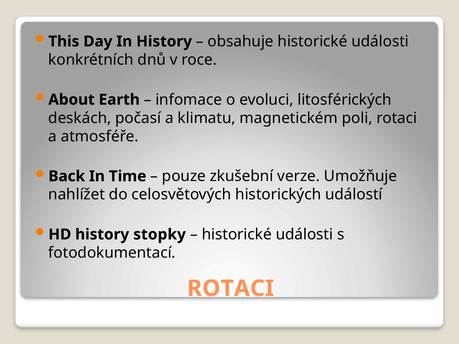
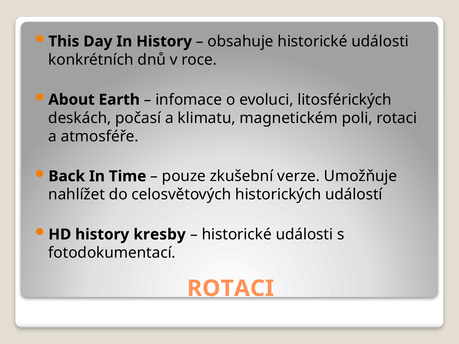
stopky: stopky -> kresby
